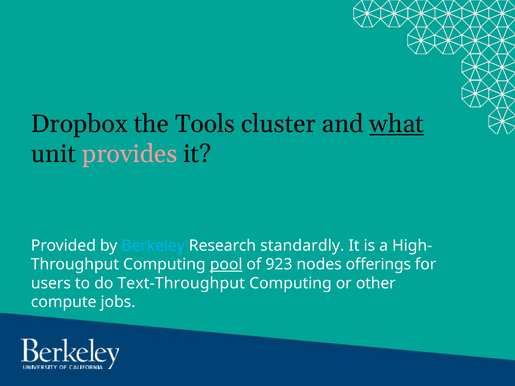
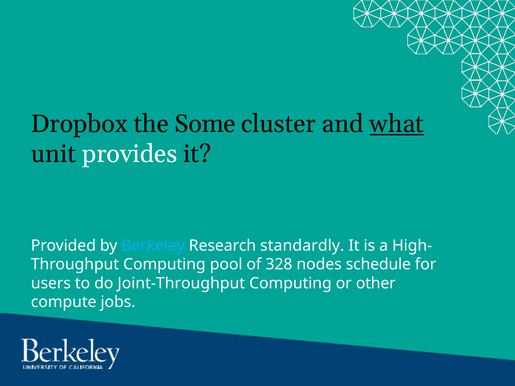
Tools: Tools -> Some
provides colour: pink -> white
pool underline: present -> none
923: 923 -> 328
offerings: offerings -> schedule
Text-Throughput: Text-Throughput -> Joint-Throughput
